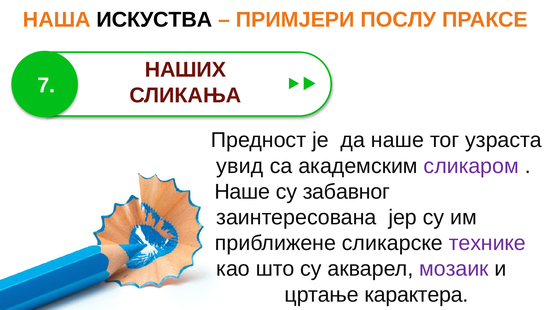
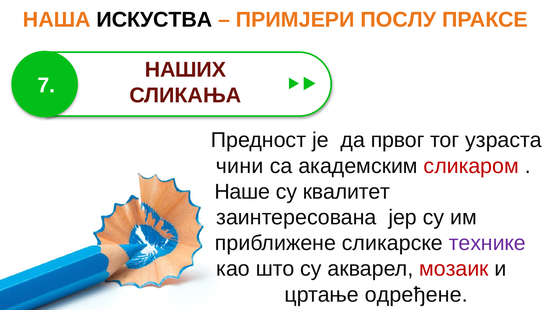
да наше: наше -> првог
увид: увид -> чини
сликаром colour: purple -> red
забавног: забавног -> квалитет
мозаик colour: purple -> red
карактера: карактера -> одређене
